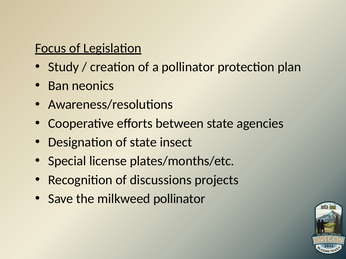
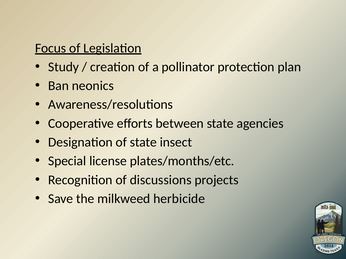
milkweed pollinator: pollinator -> herbicide
